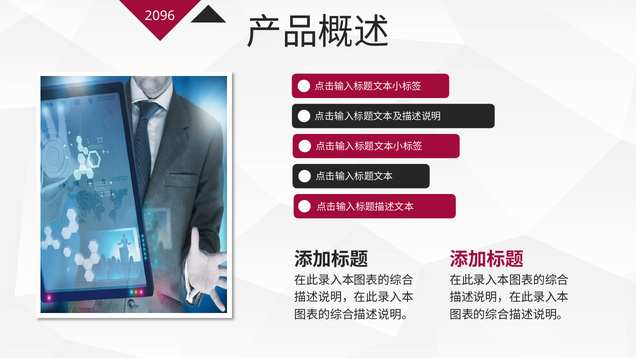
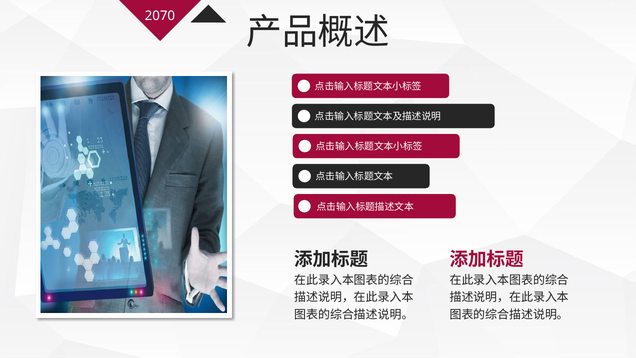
2096: 2096 -> 2070
